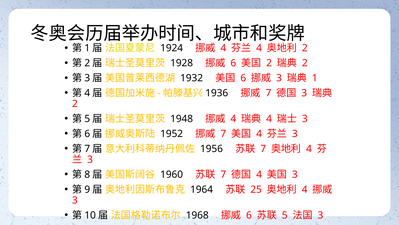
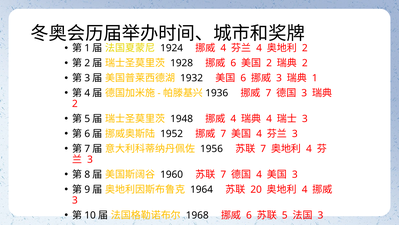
25: 25 -> 20
